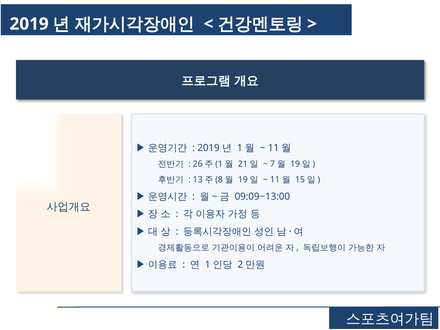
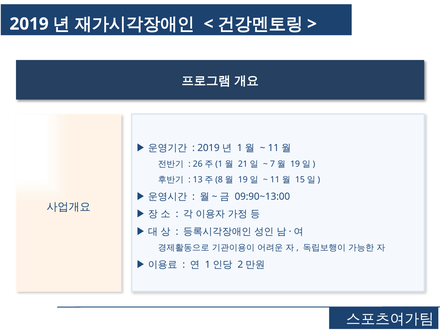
09:09~13:00: 09:09~13:00 -> 09:90~13:00
